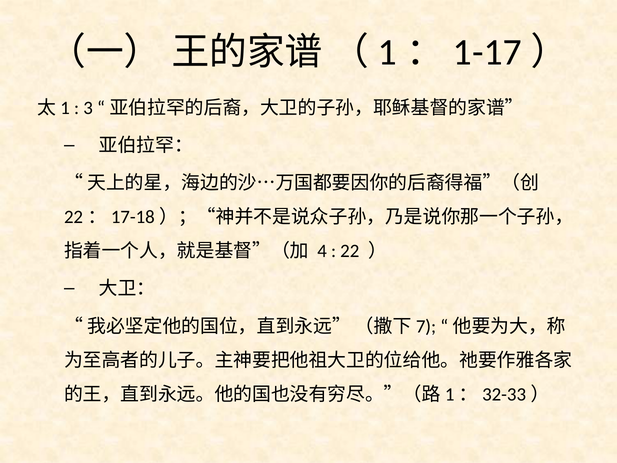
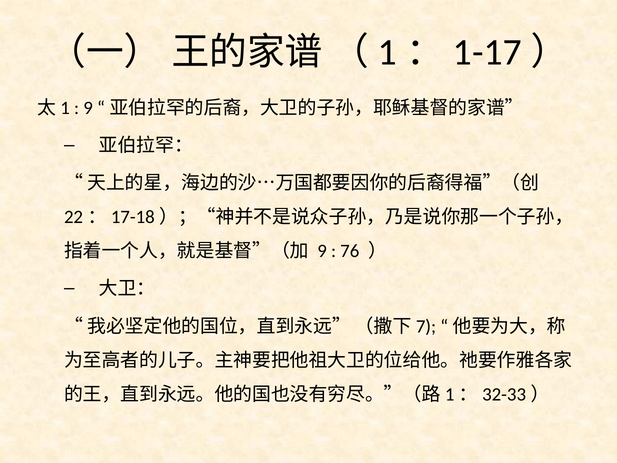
3 at (88, 108): 3 -> 9
4 at (322, 251): 4 -> 9
22: 22 -> 76
